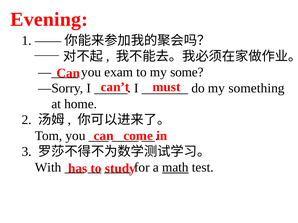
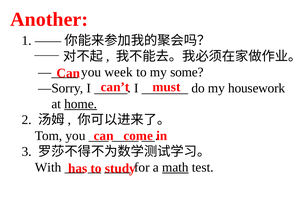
Evening: Evening -> Another
exam: exam -> week
something: something -> housework
home underline: none -> present
